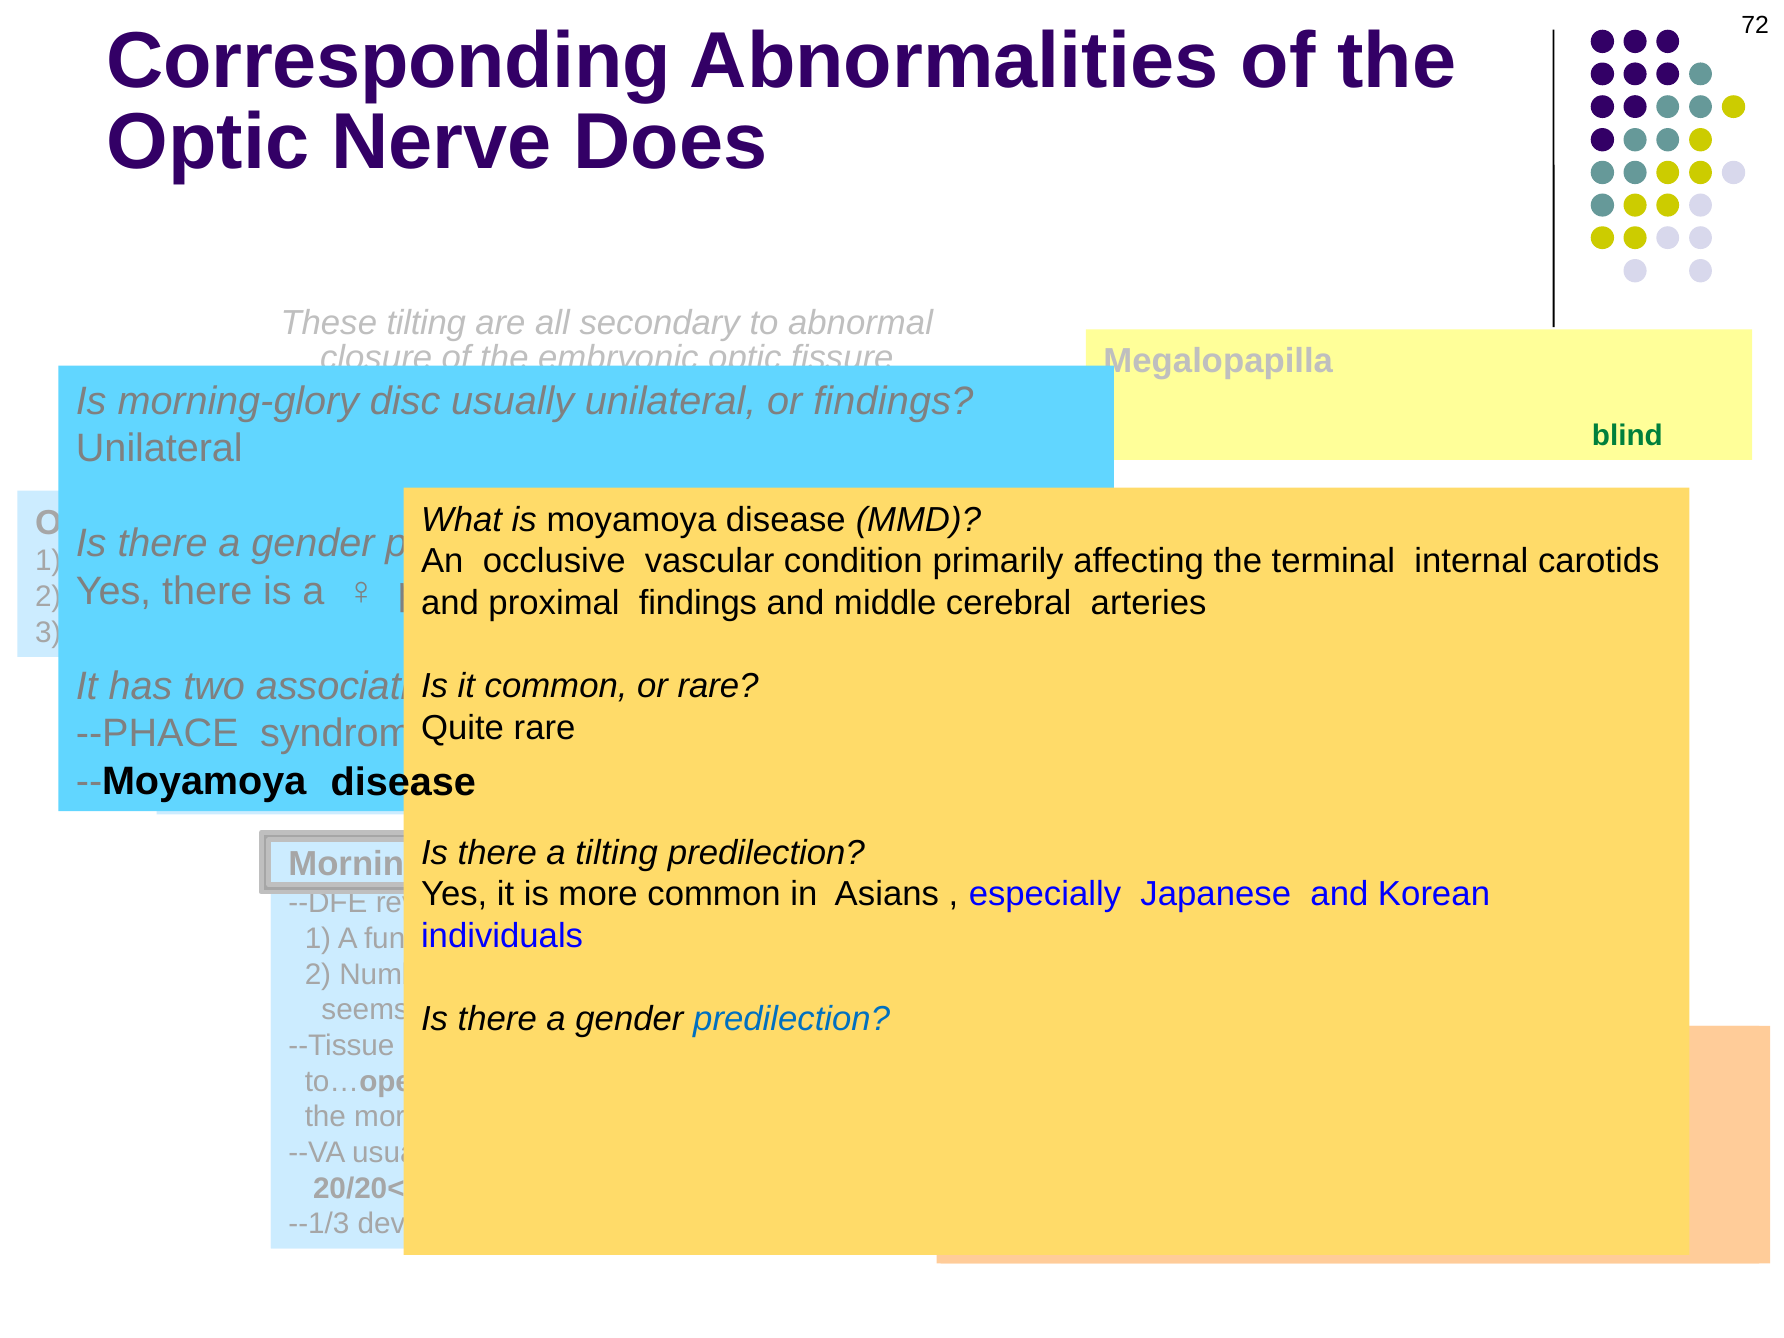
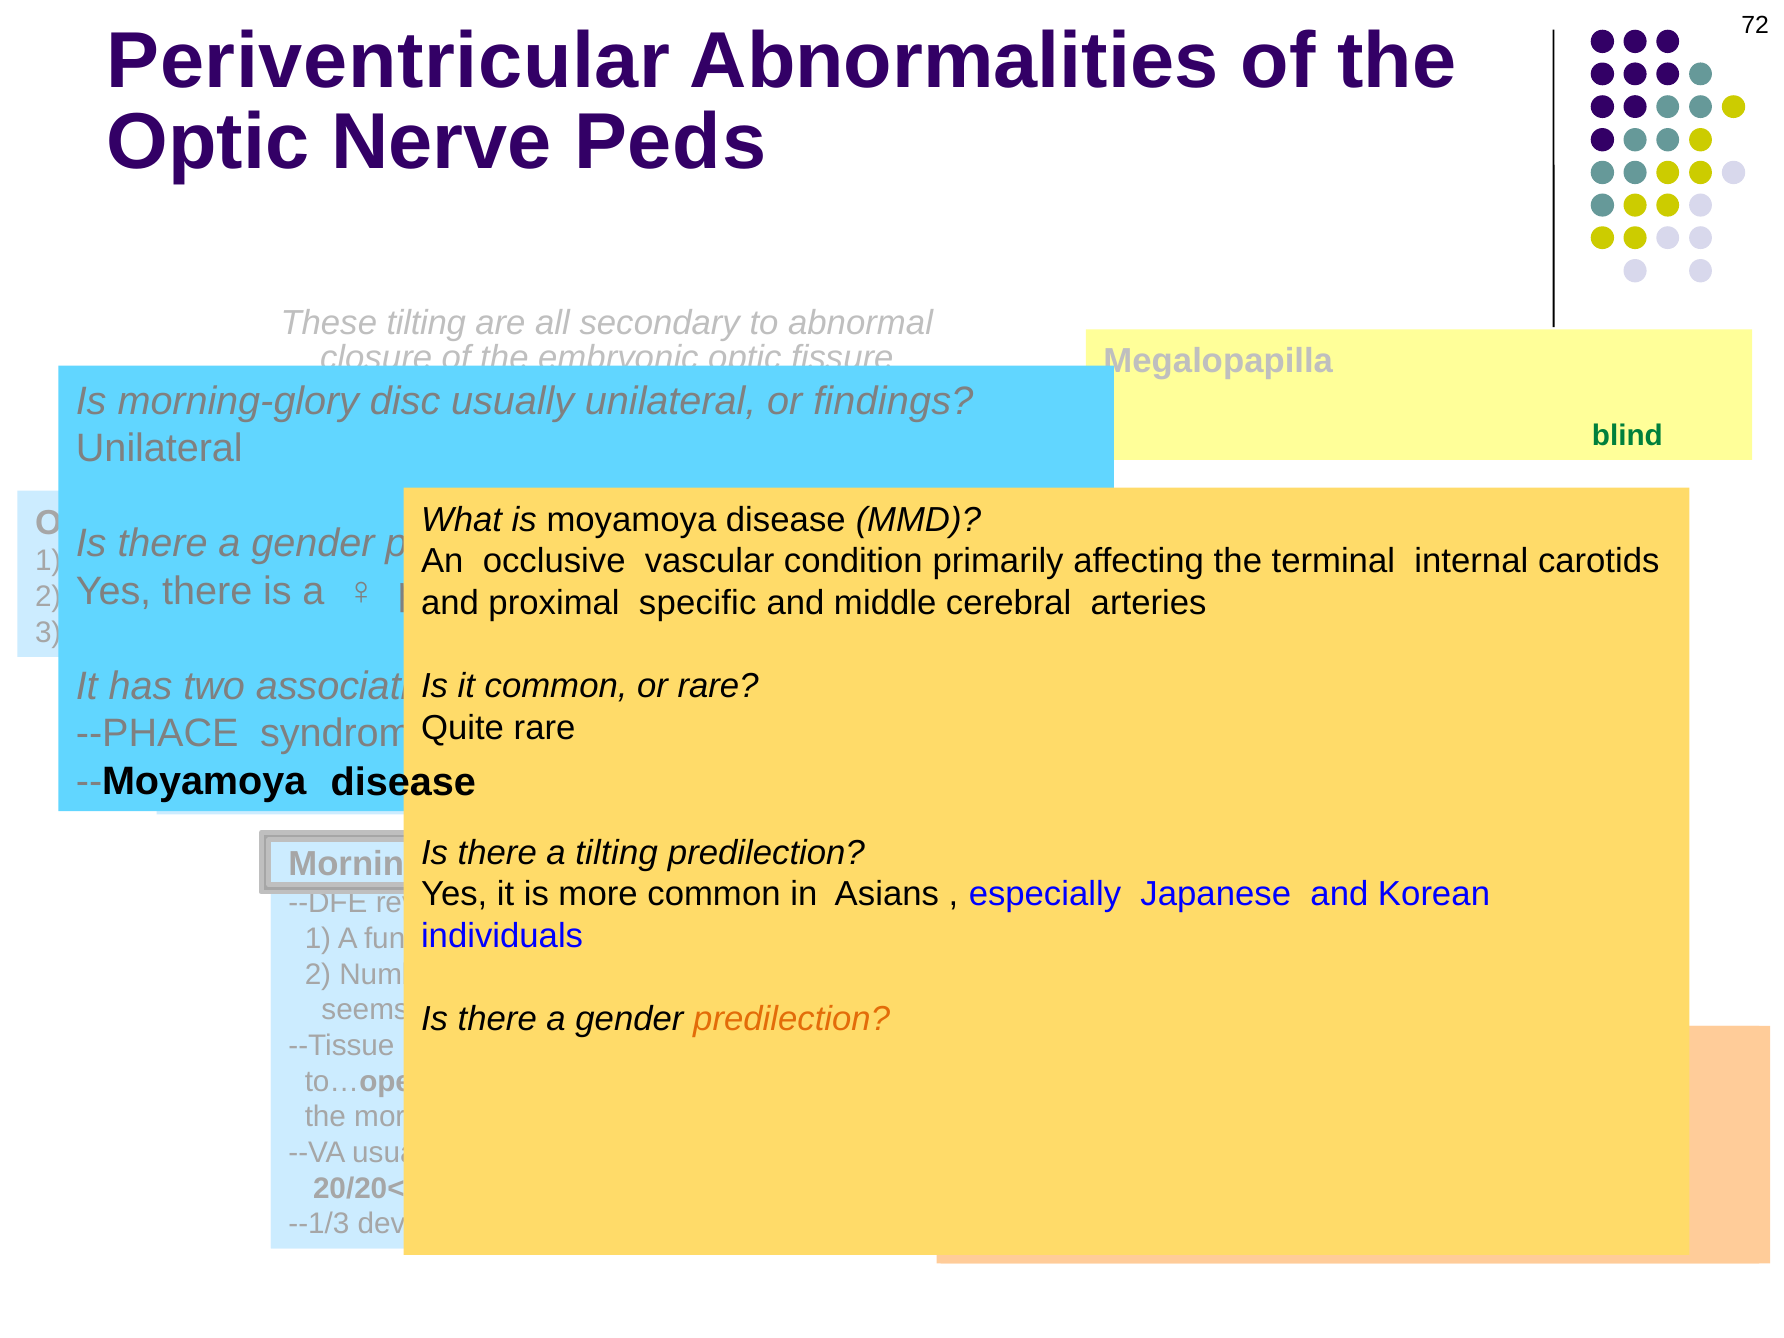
Corresponding: Corresponding -> Periventricular
Does: Does -> Peds
findings at (698, 603): findings -> specific
predilection at (792, 1019) colour: blue -> orange
